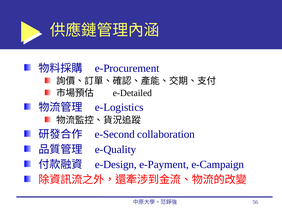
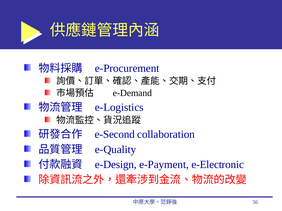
e-Detailed: e-Detailed -> e-Demand
e-Campaign: e-Campaign -> e-Electronic
